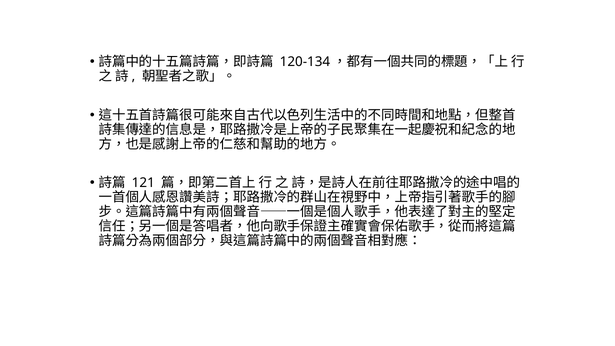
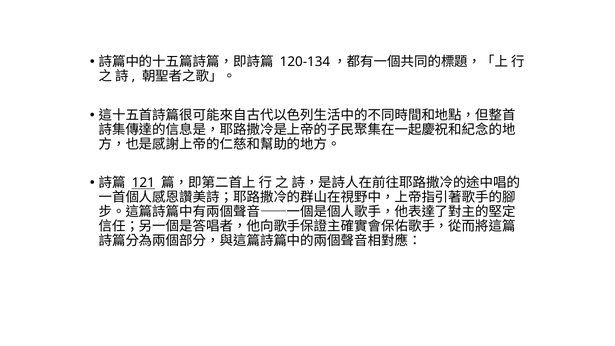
121 underline: none -> present
